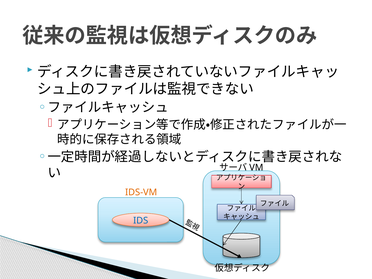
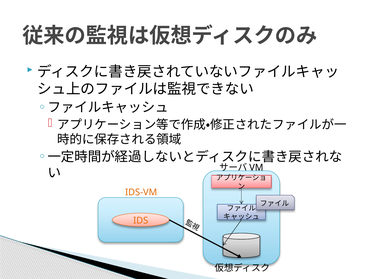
IDS colour: blue -> orange
